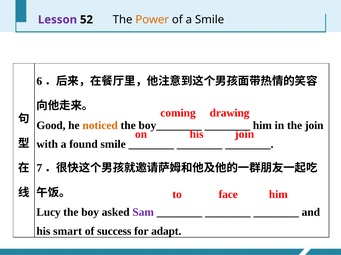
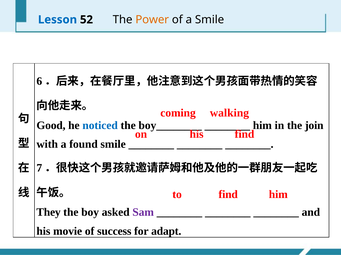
Lesson colour: purple -> blue
drawing: drawing -> walking
noticed colour: orange -> blue
his join: join -> find
to face: face -> find
Lucy: Lucy -> They
smart: smart -> movie
